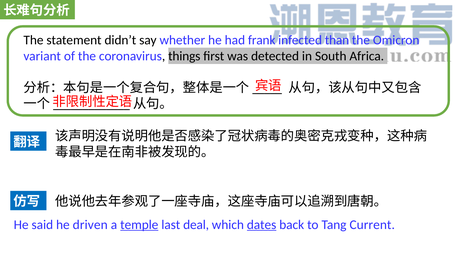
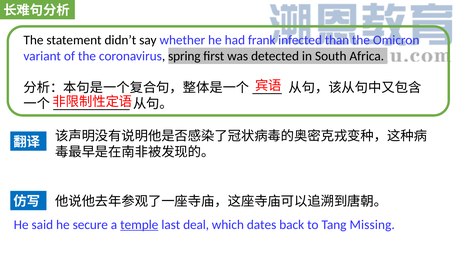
things: things -> spring
driven: driven -> secure
dates underline: present -> none
Current: Current -> Missing
